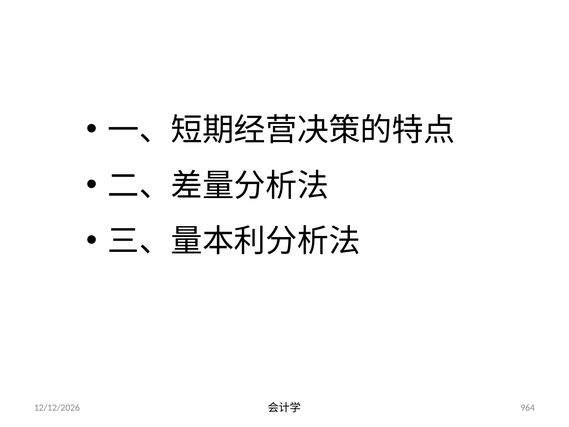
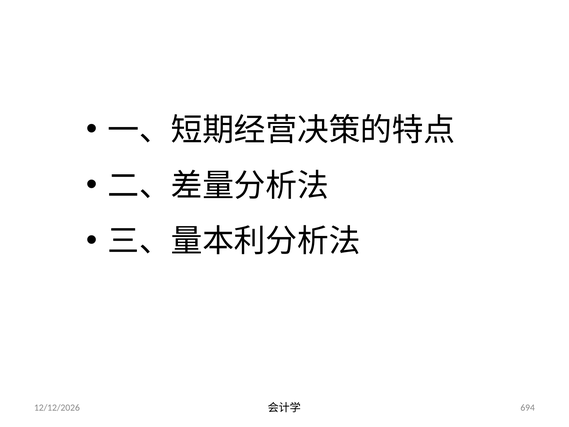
964: 964 -> 694
